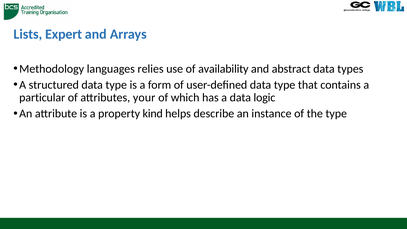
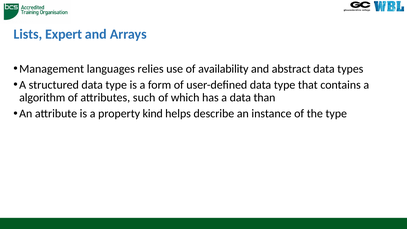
Methodology: Methodology -> Management
particular: particular -> algorithm
your: your -> such
logic: logic -> than
